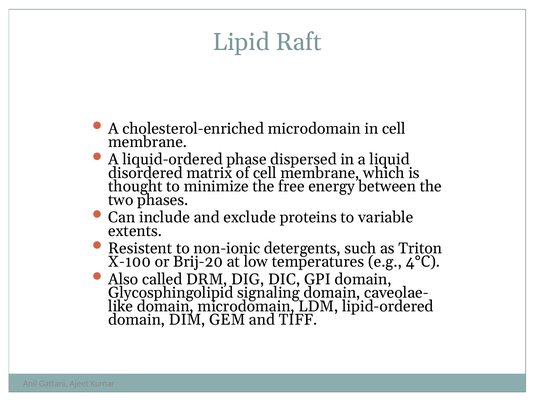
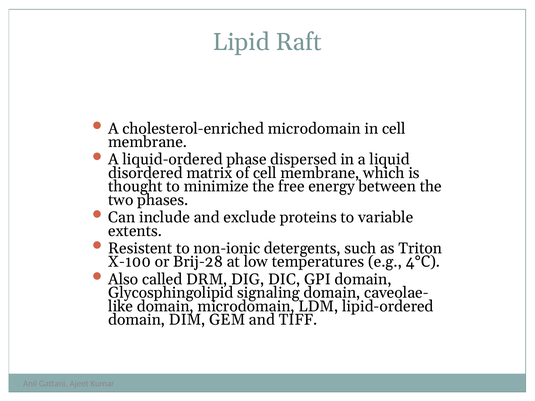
Brij-20: Brij-20 -> Brij-28
